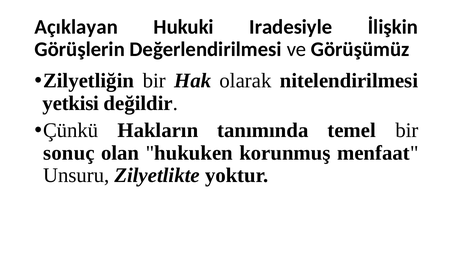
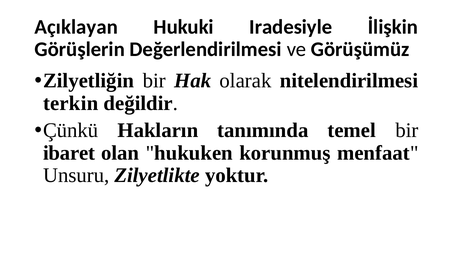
yetkisi: yetkisi -> terkin
sonuç: sonuç -> ibaret
